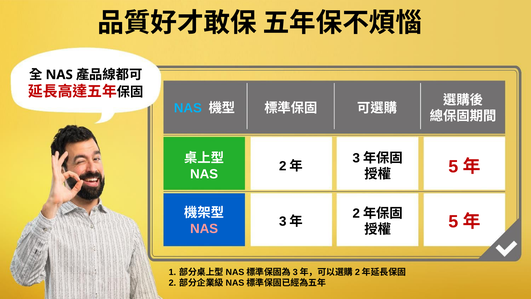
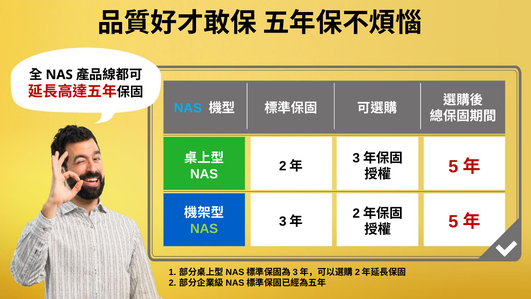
NAS at (204, 229) colour: pink -> light green
